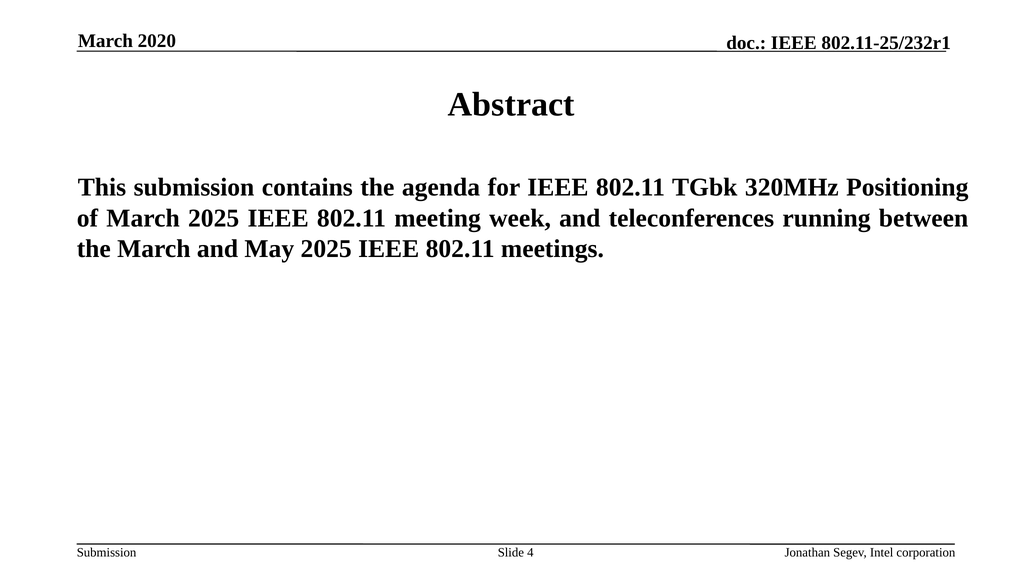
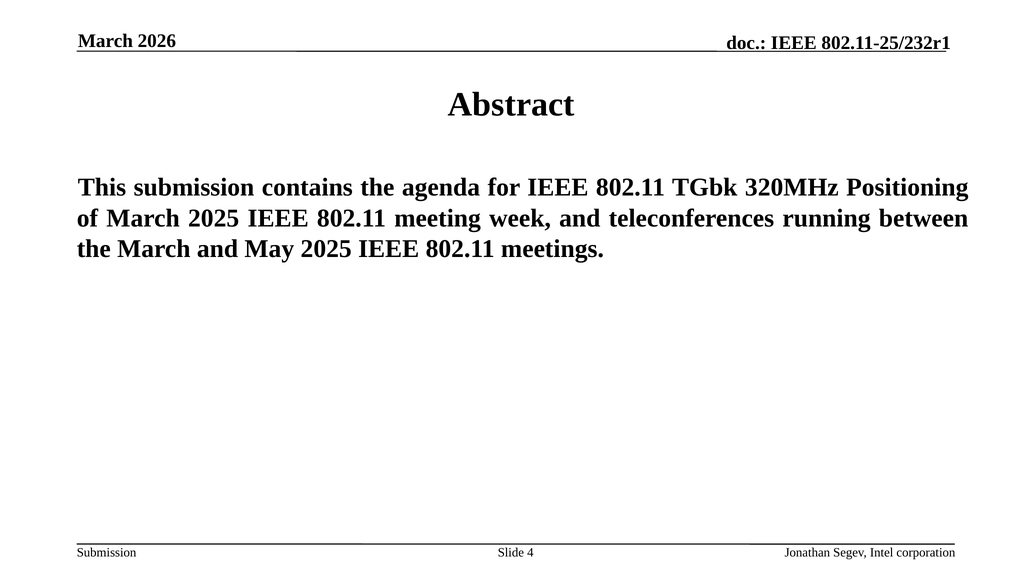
2020: 2020 -> 2026
